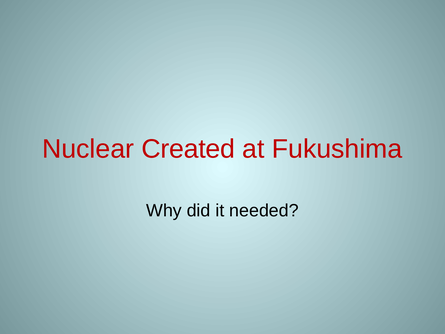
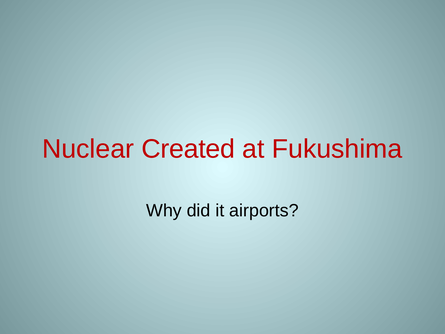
needed: needed -> airports
